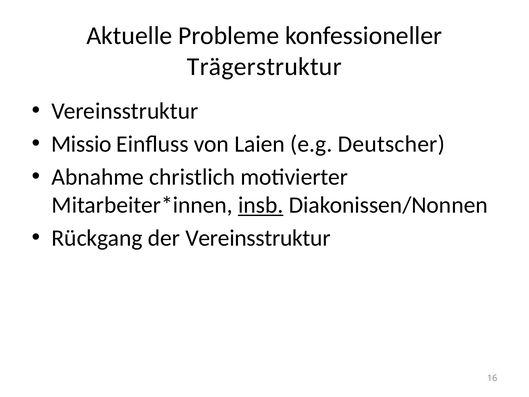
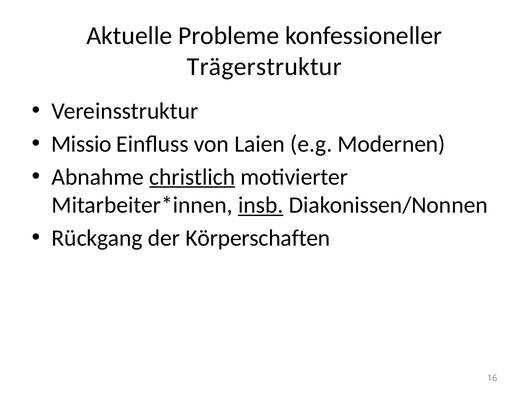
Deutscher: Deutscher -> Modernen
christlich underline: none -> present
der Vereinsstruktur: Vereinsstruktur -> Körperschaften
